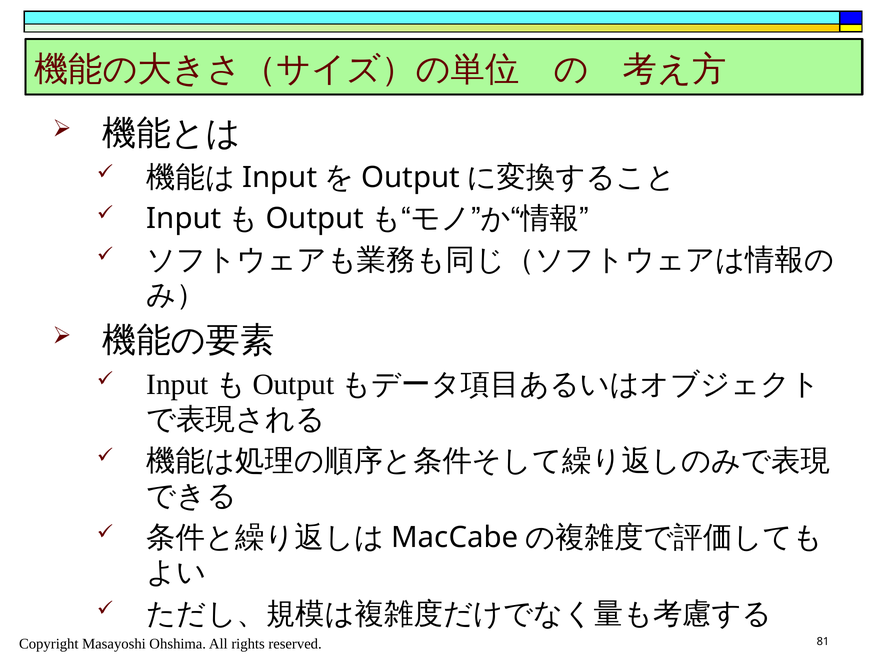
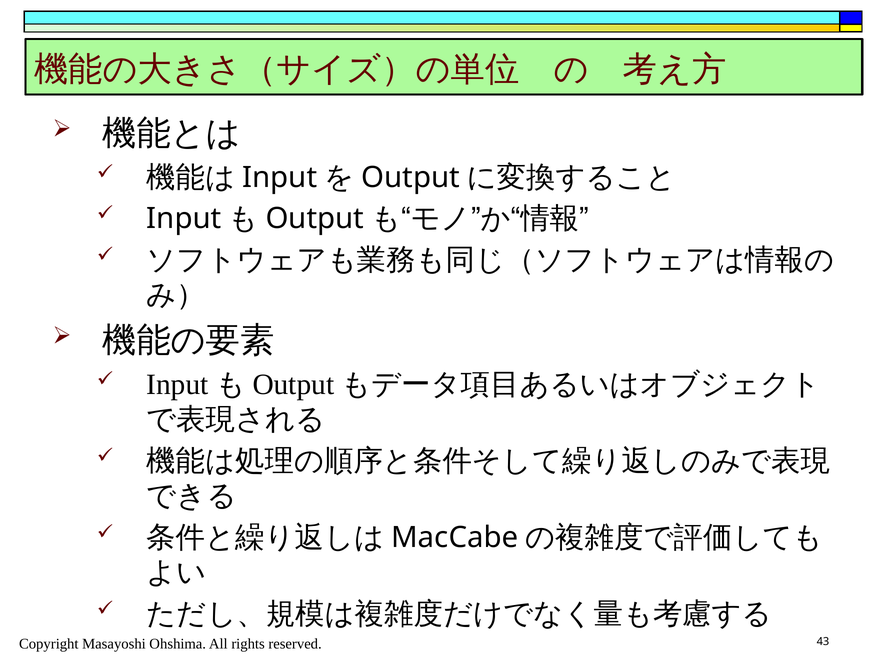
81: 81 -> 43
